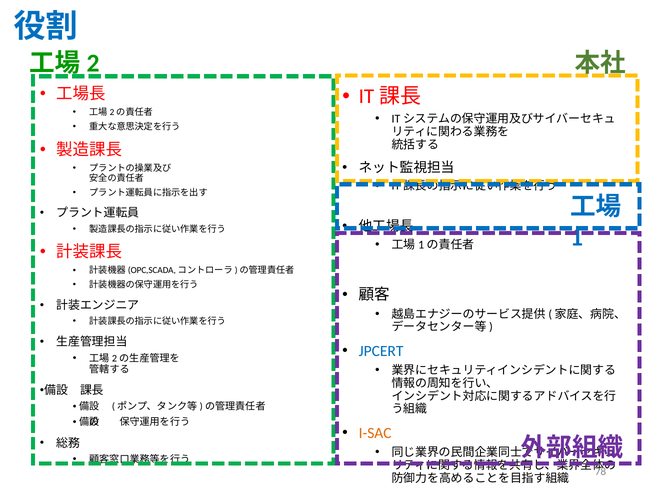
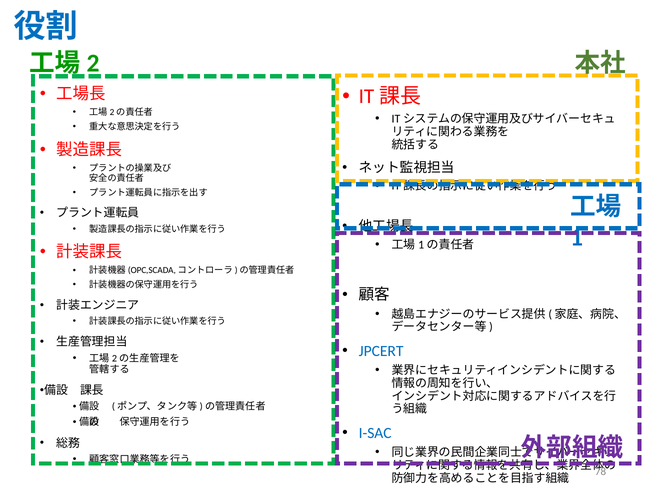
I-SAC colour: orange -> blue
